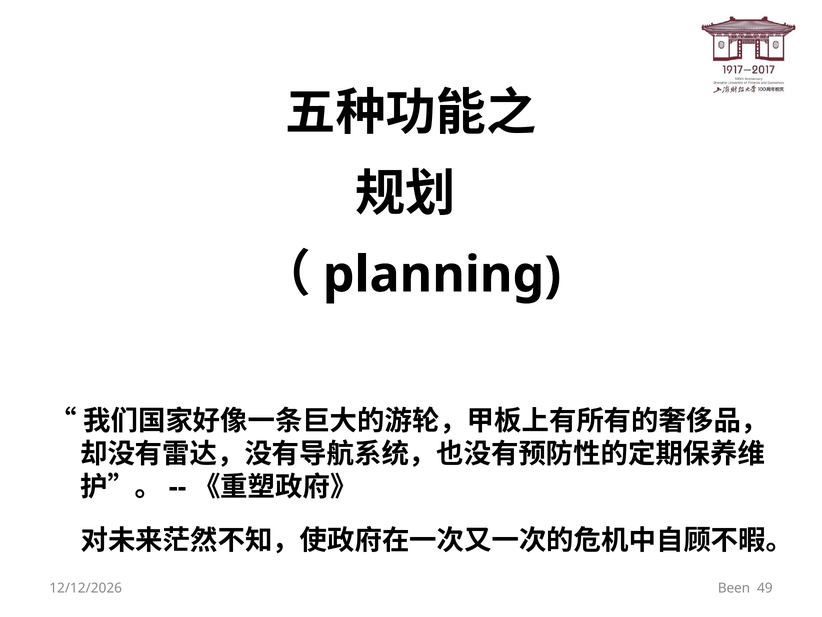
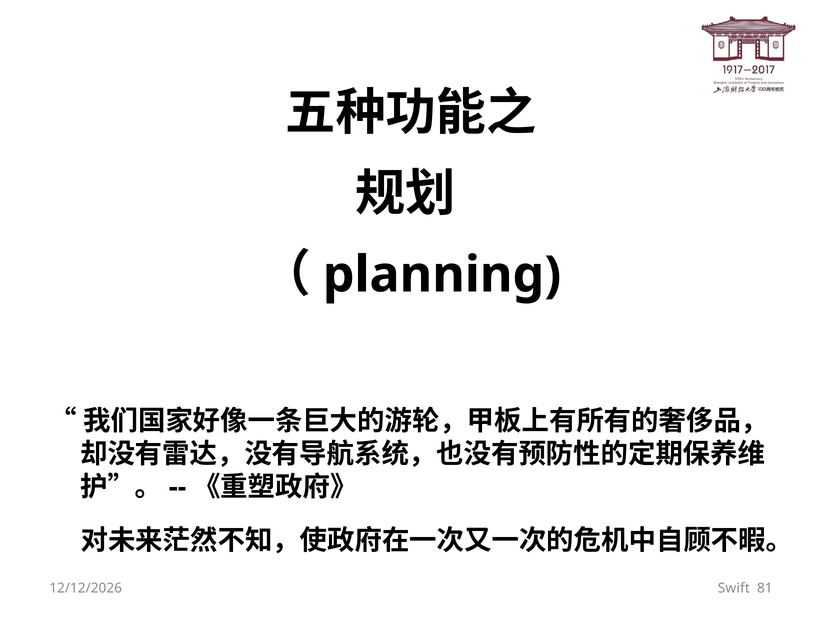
Been: Been -> Swift
49: 49 -> 81
